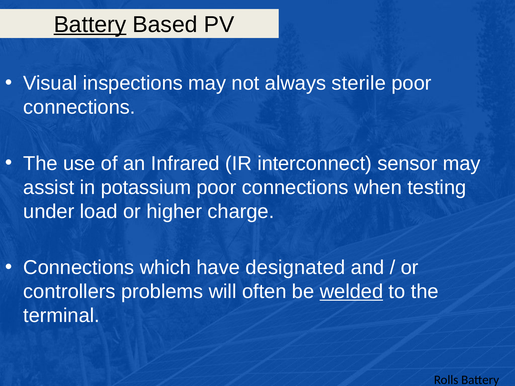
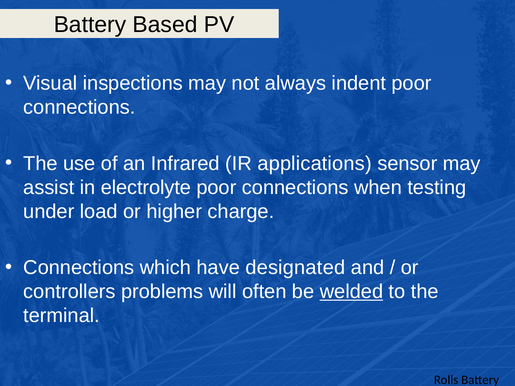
Battery at (90, 25) underline: present -> none
sterile: sterile -> indent
interconnect: interconnect -> applications
potassium: potassium -> electrolyte
